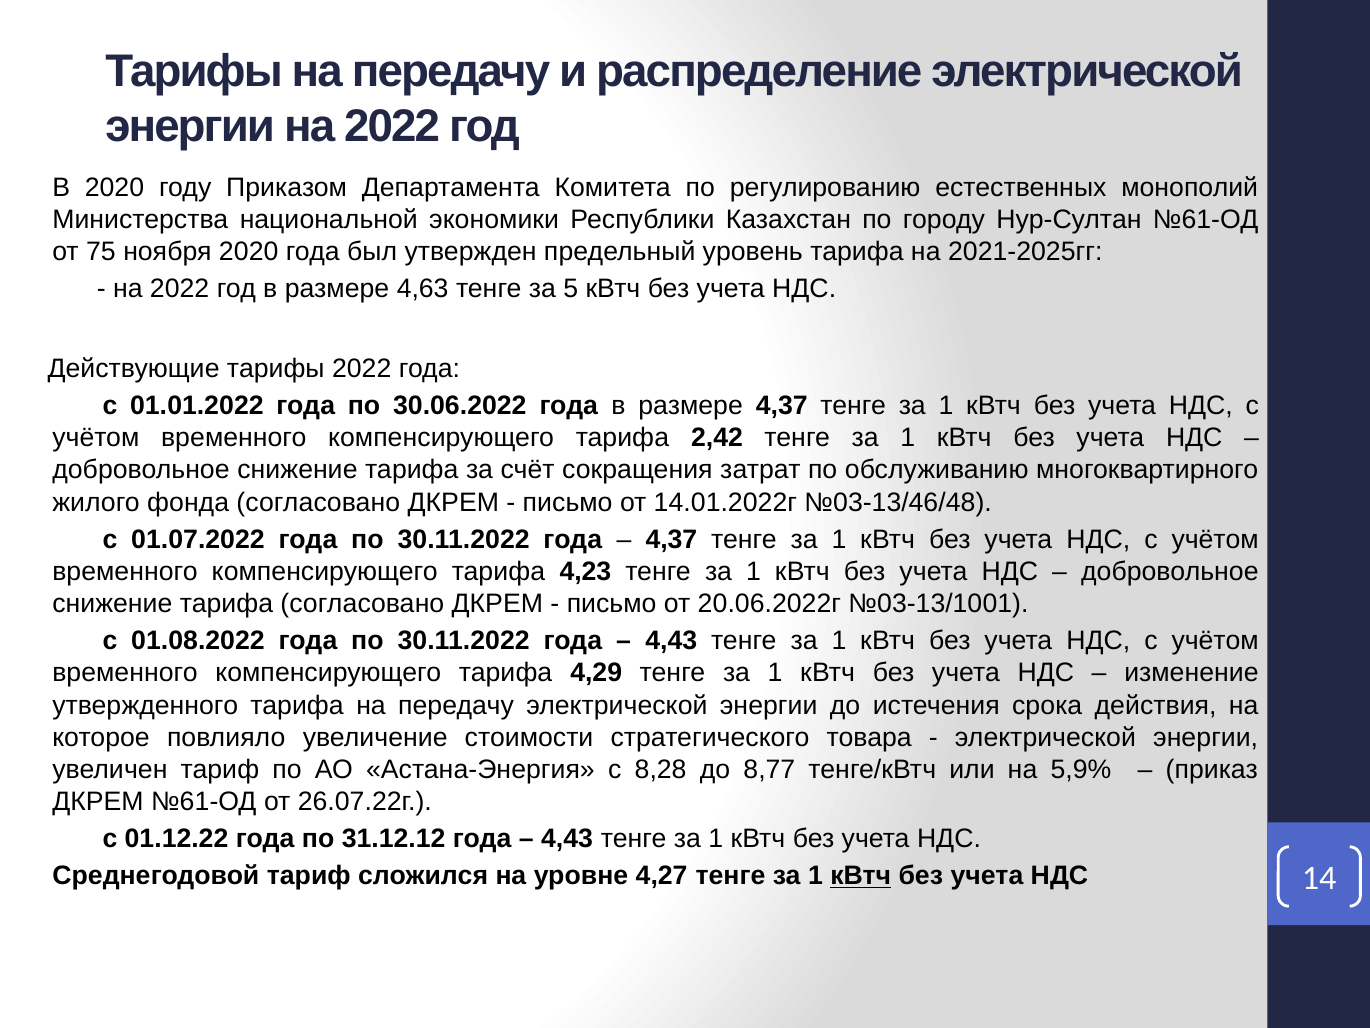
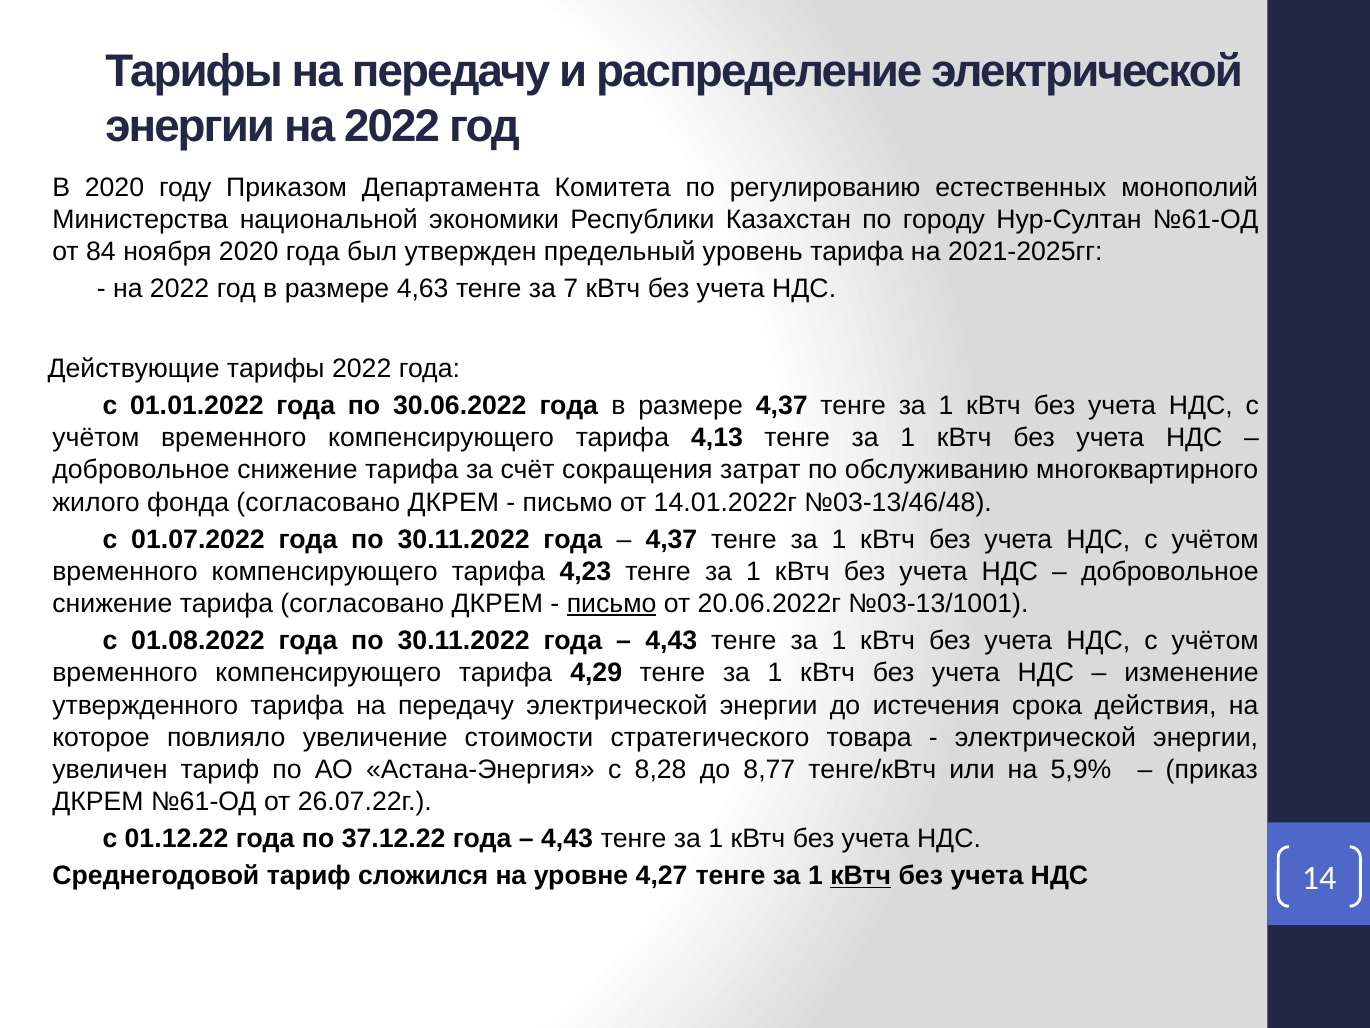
75: 75 -> 84
5: 5 -> 7
2,42: 2,42 -> 4,13
письмо at (612, 603) underline: none -> present
31.12.12: 31.12.12 -> 37.12.22
